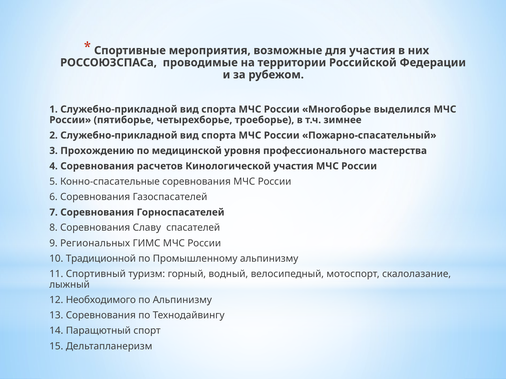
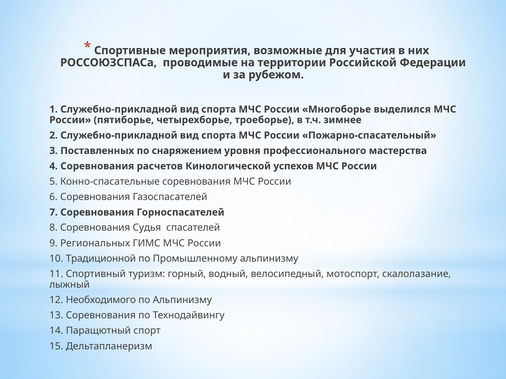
Прохождению: Прохождению -> Поставленных
медицинской: медицинской -> снаряжением
Кинологической участия: участия -> успехов
Славу: Славу -> Судья
